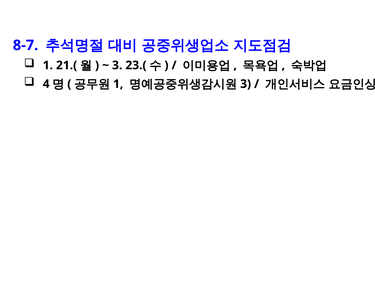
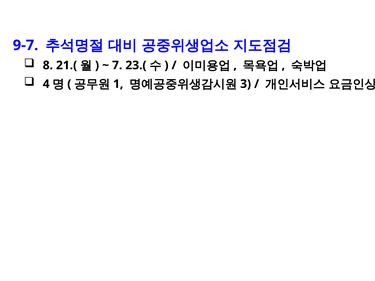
8-7: 8-7 -> 9-7
1 at (48, 65): 1 -> 8
3 at (117, 65): 3 -> 7
